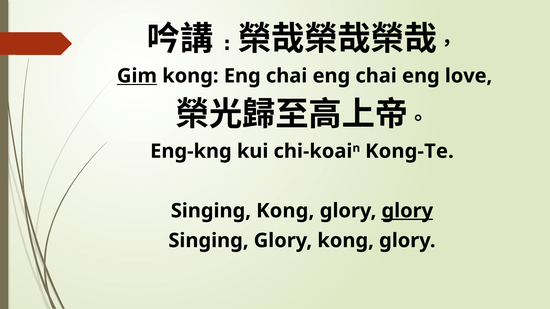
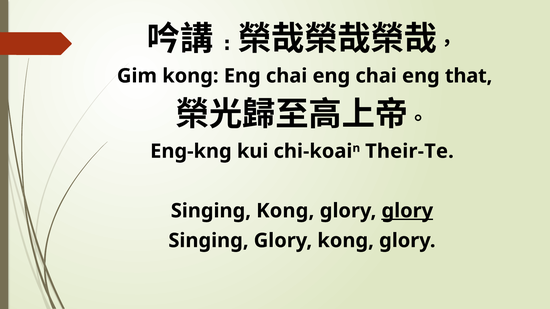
Gim underline: present -> none
love: love -> that
Kong-Te: Kong-Te -> Their-Te
